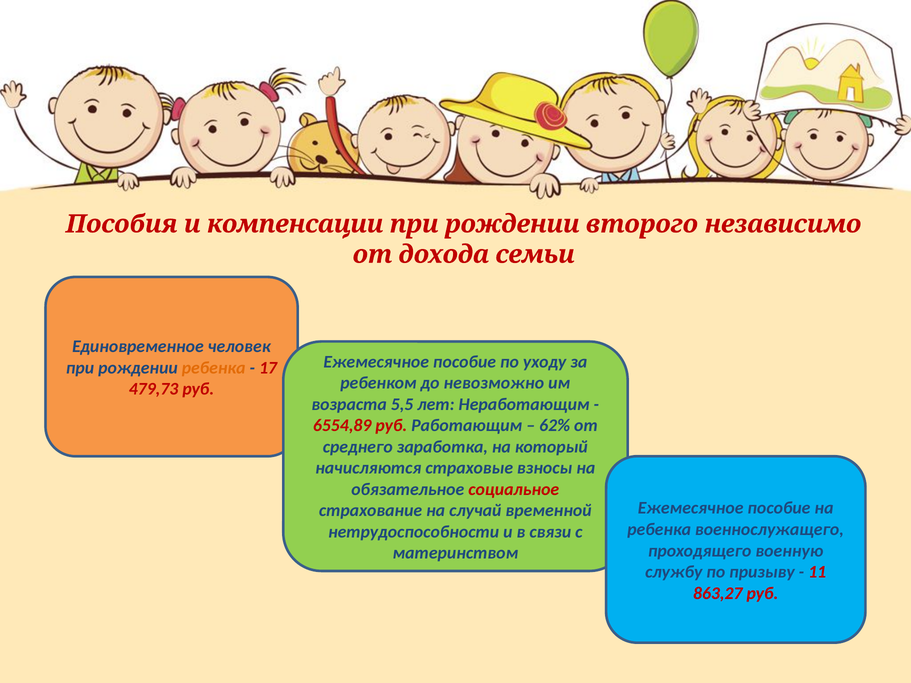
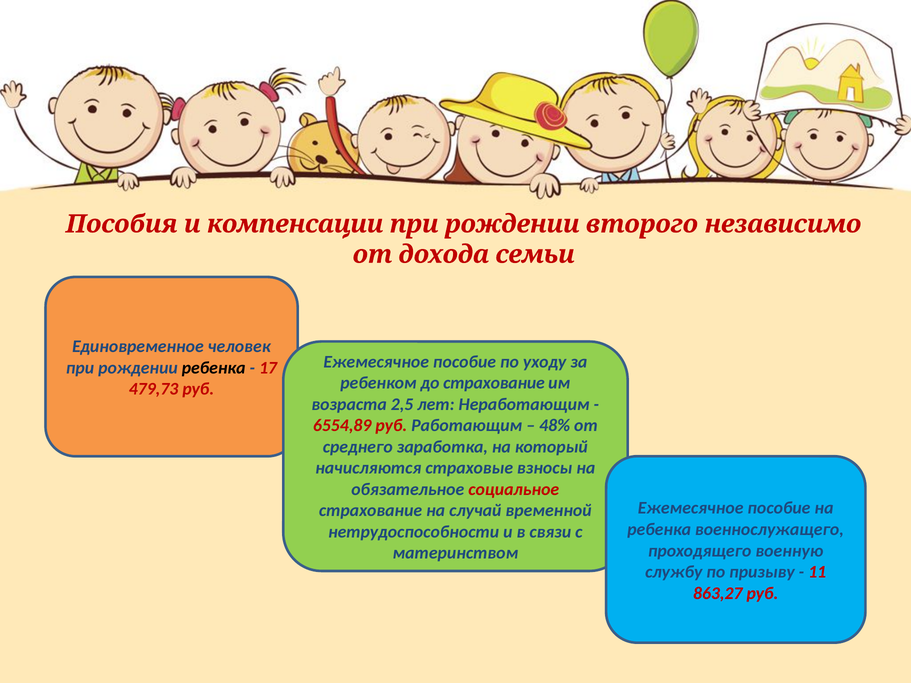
ребенка at (214, 368) colour: orange -> black
до невозможно: невозможно -> страхование
5,5: 5,5 -> 2,5
62%: 62% -> 48%
